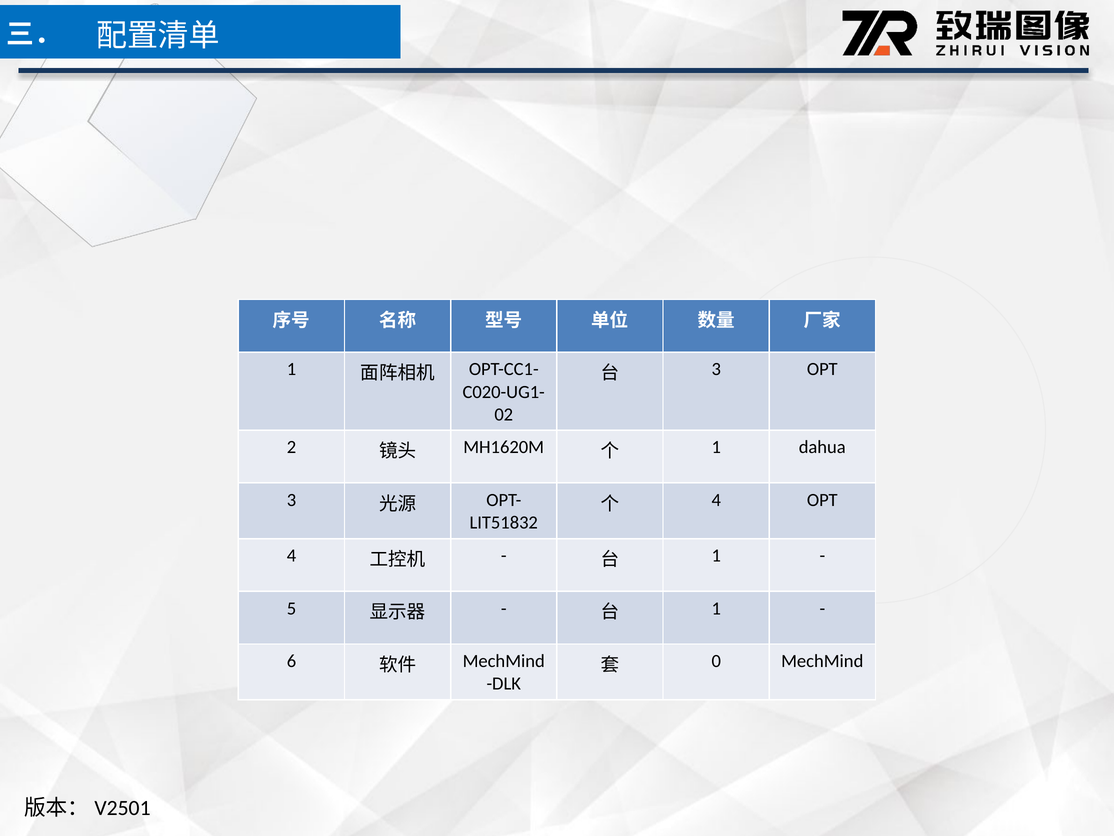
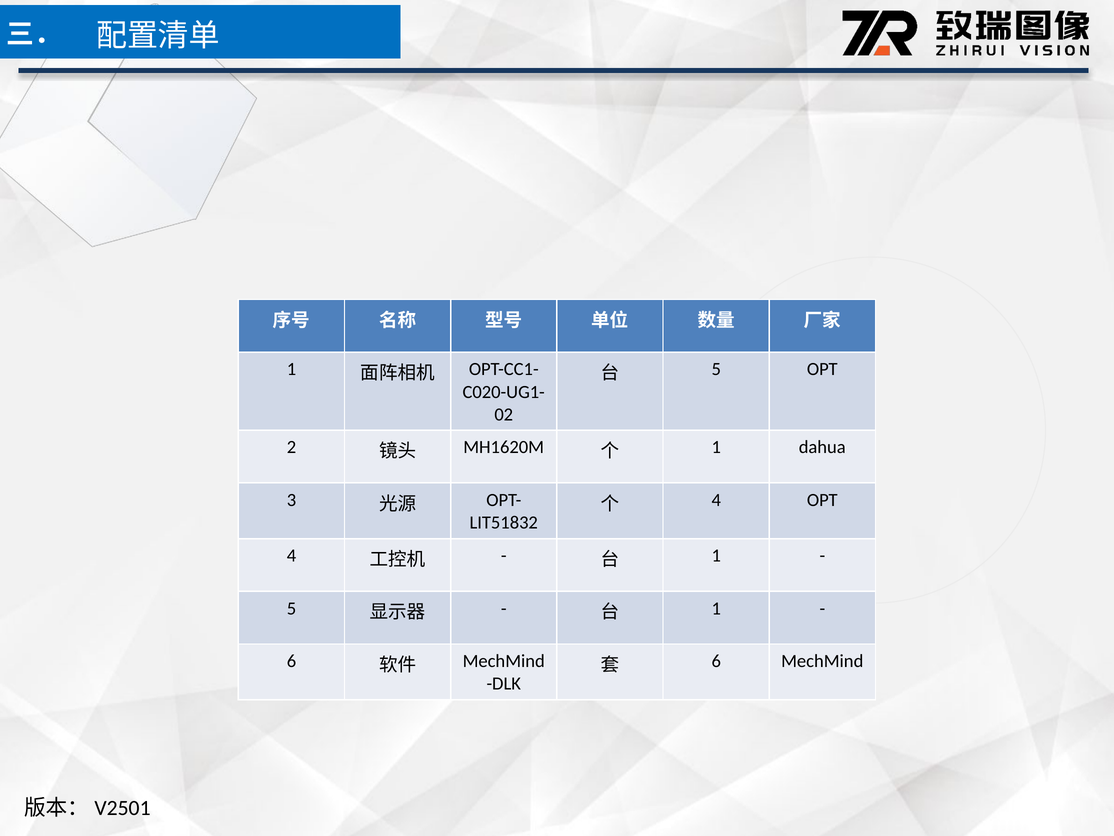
3 at (716, 369): 3 -> 5
0 at (716, 661): 0 -> 6
